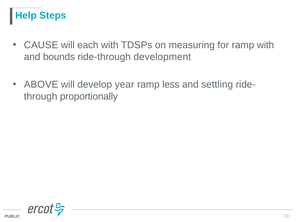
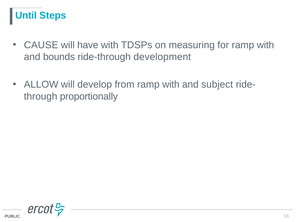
Help: Help -> Until
each: each -> have
ABOVE: ABOVE -> ALLOW
year: year -> from
less at (171, 85): less -> with
settling: settling -> subject
